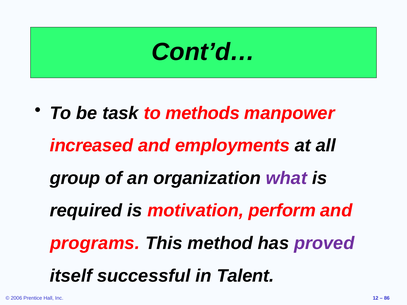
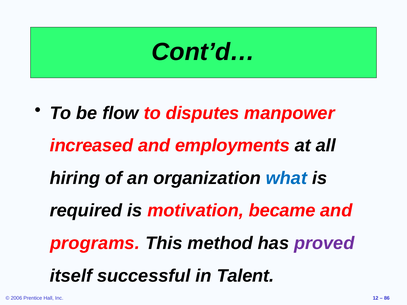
task: task -> flow
methods: methods -> disputes
group: group -> hiring
what colour: purple -> blue
perform: perform -> became
